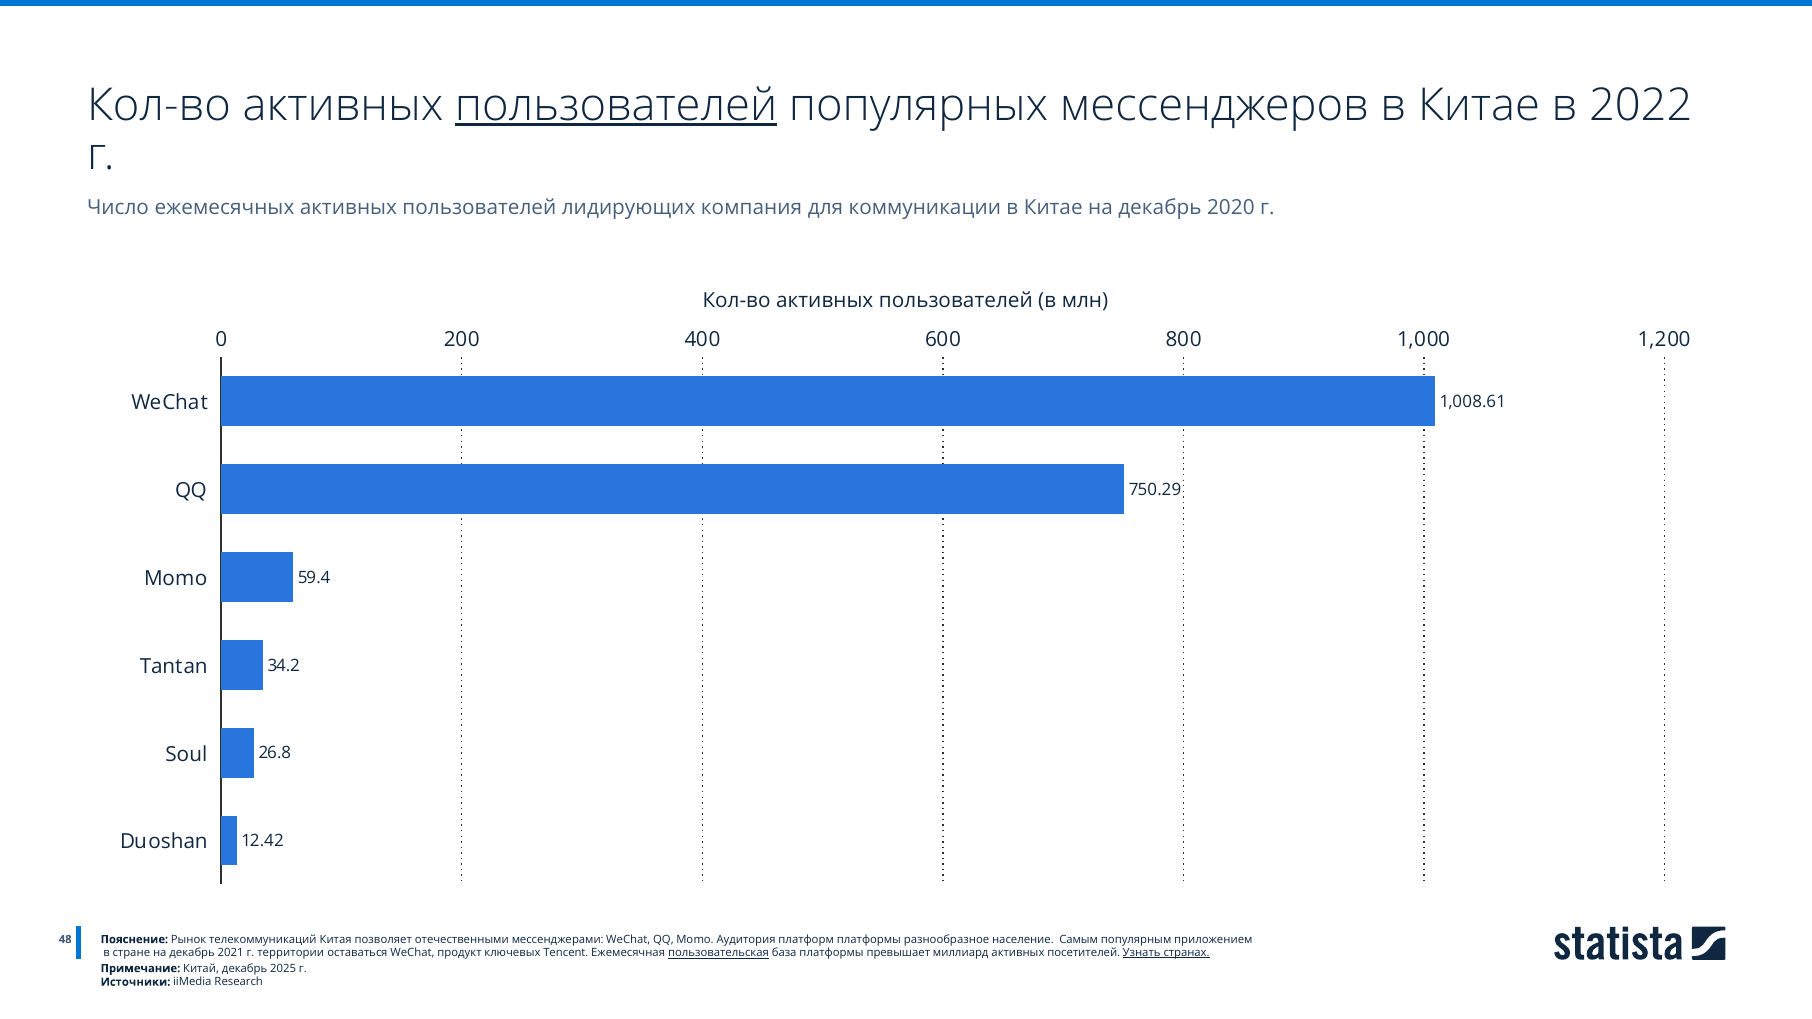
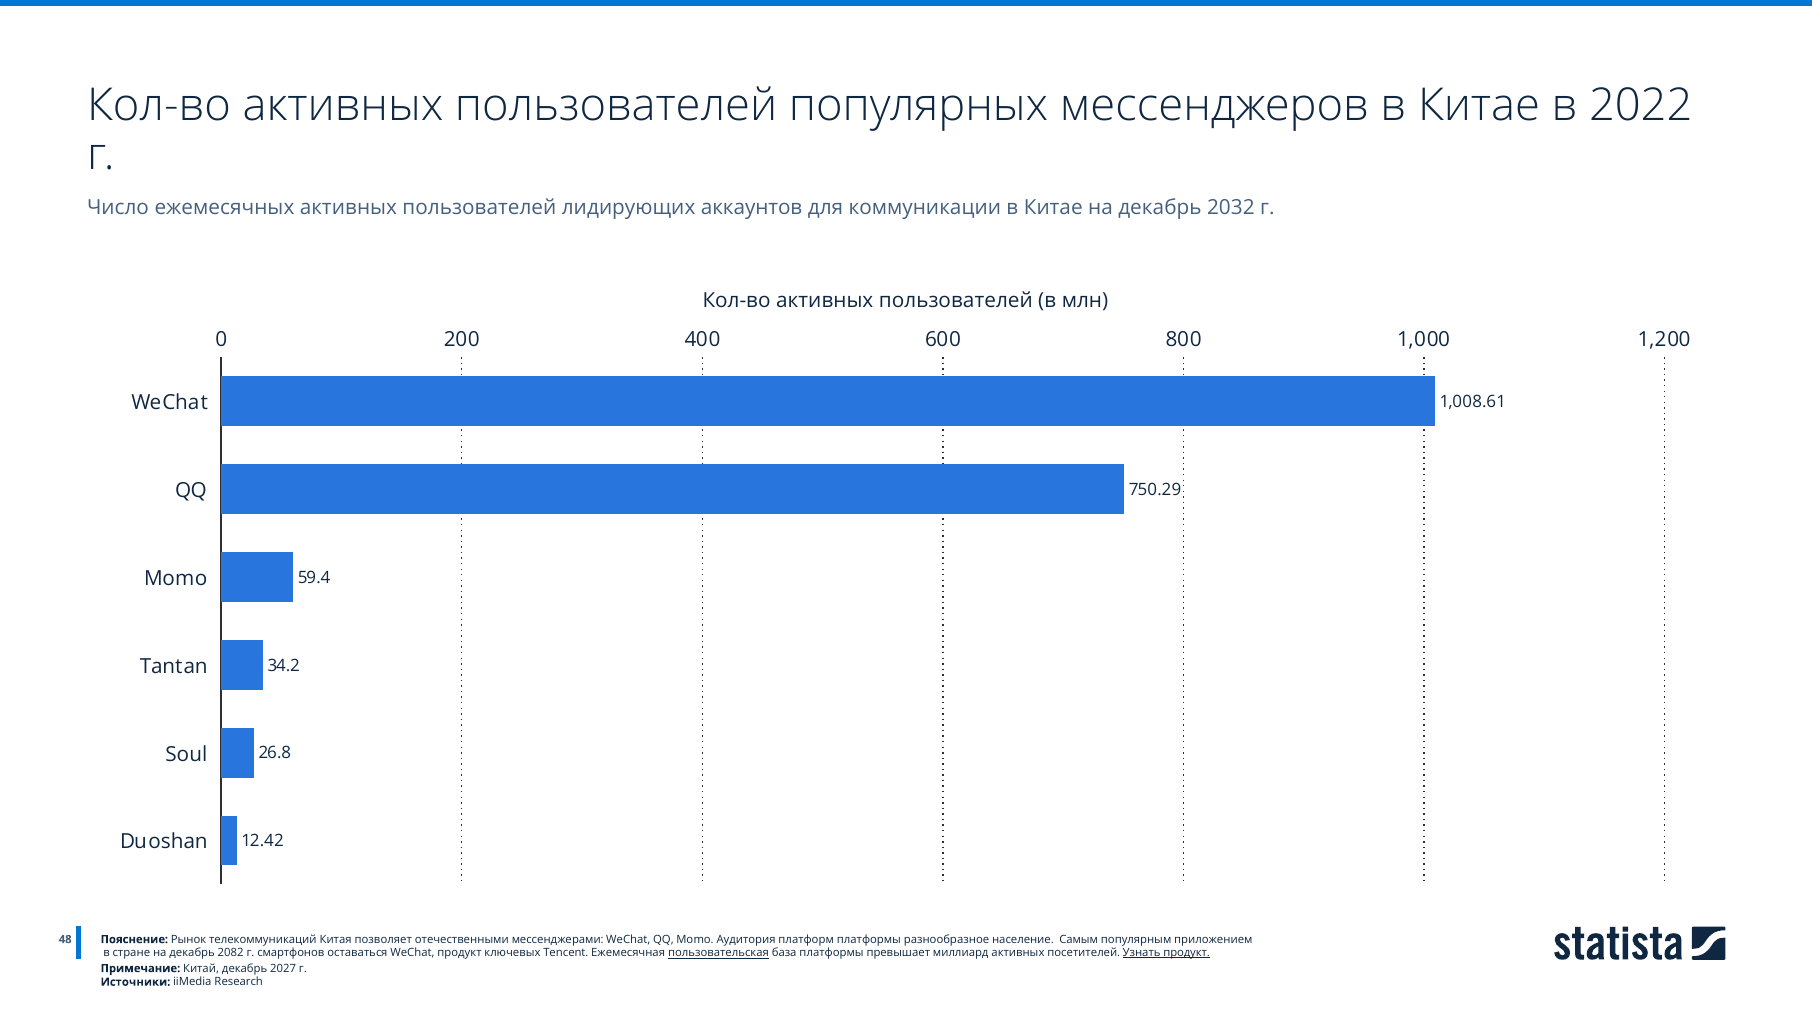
пользователей at (616, 105) underline: present -> none
компания: компания -> аккаунтов
2020: 2020 -> 2032
2021: 2021 -> 2082
территории: территории -> смартфонов
Узнать странах: странах -> продукт
2025: 2025 -> 2027
